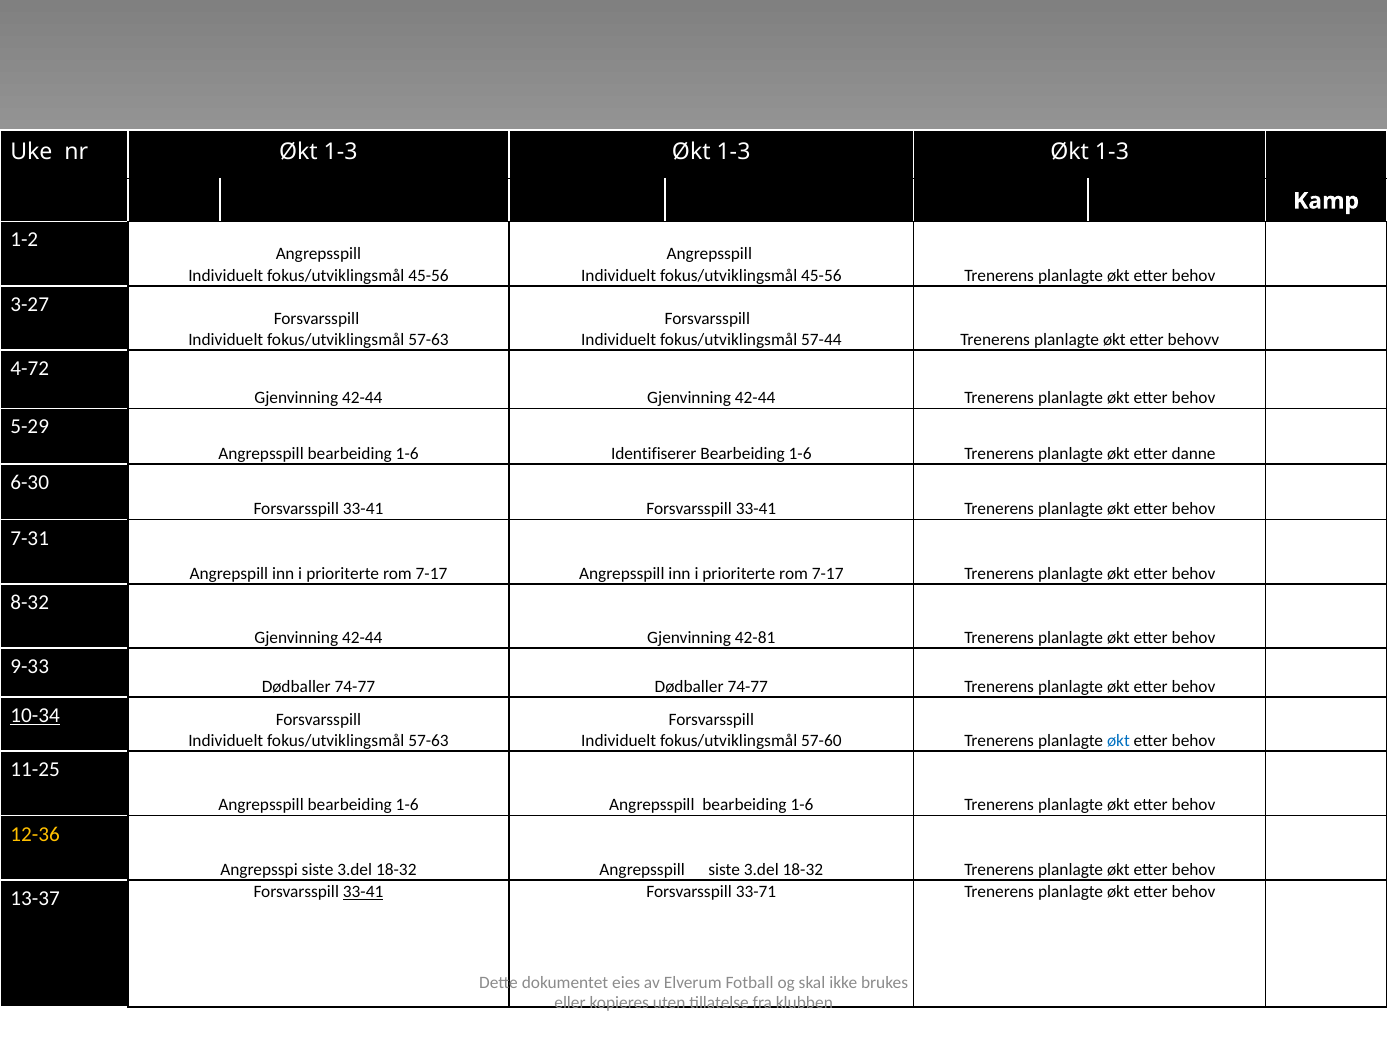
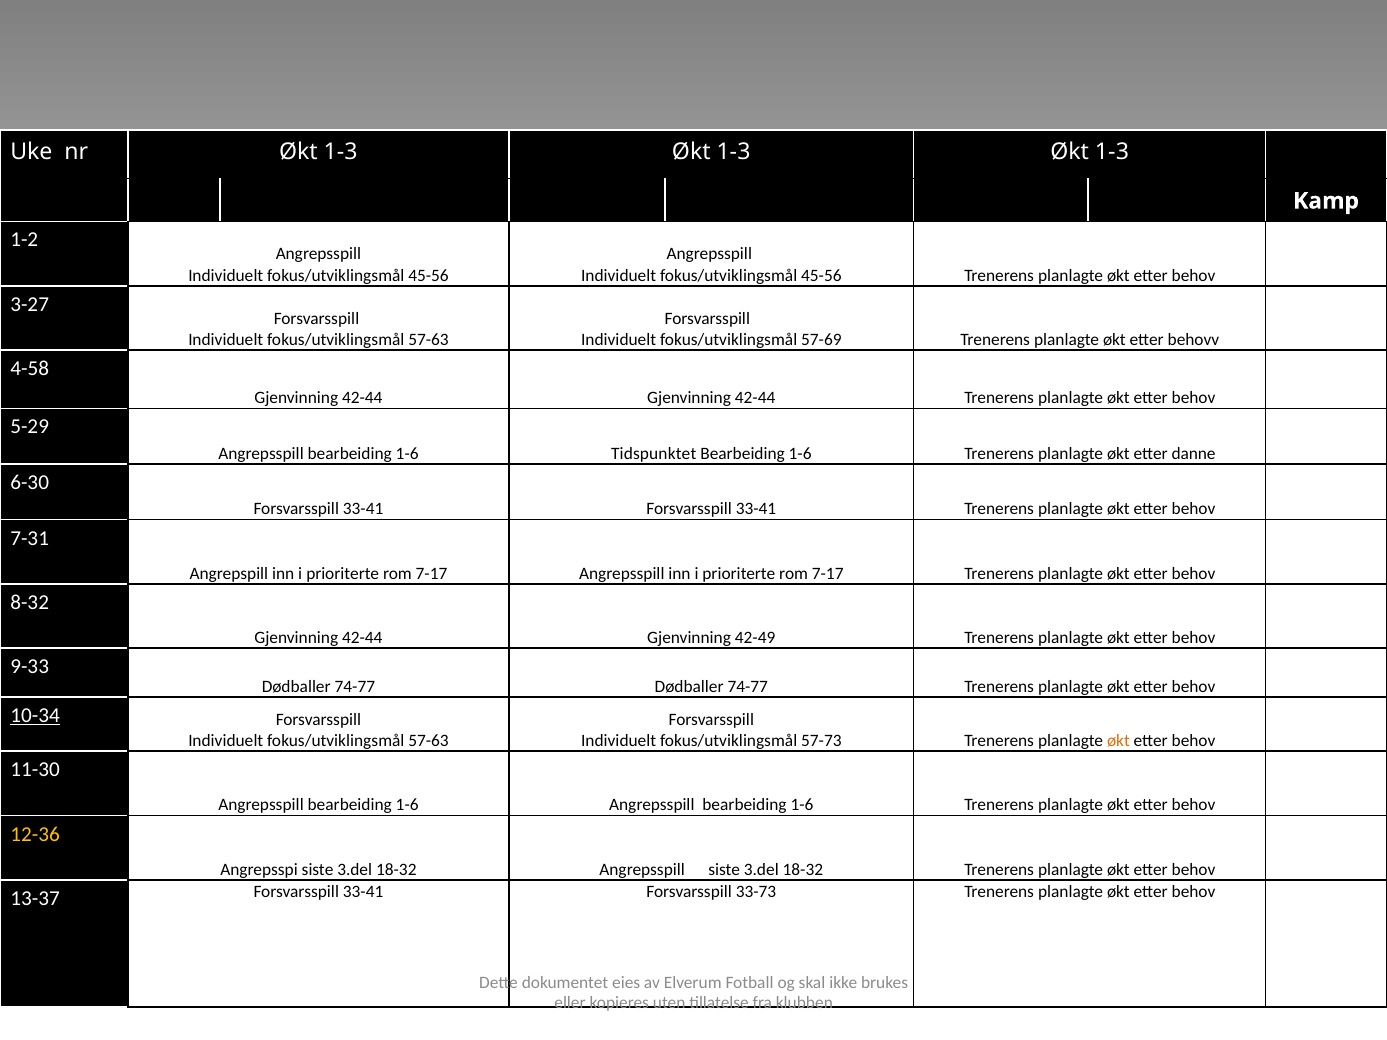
57-44: 57-44 -> 57-69
4-72: 4-72 -> 4-58
Identifiserer: Identifiserer -> Tidspunktet
42-81: 42-81 -> 42-49
57-60: 57-60 -> 57-73
økt at (1118, 741) colour: blue -> orange
11-25: 11-25 -> 11-30
33-41 at (363, 892) underline: present -> none
33-71: 33-71 -> 33-73
